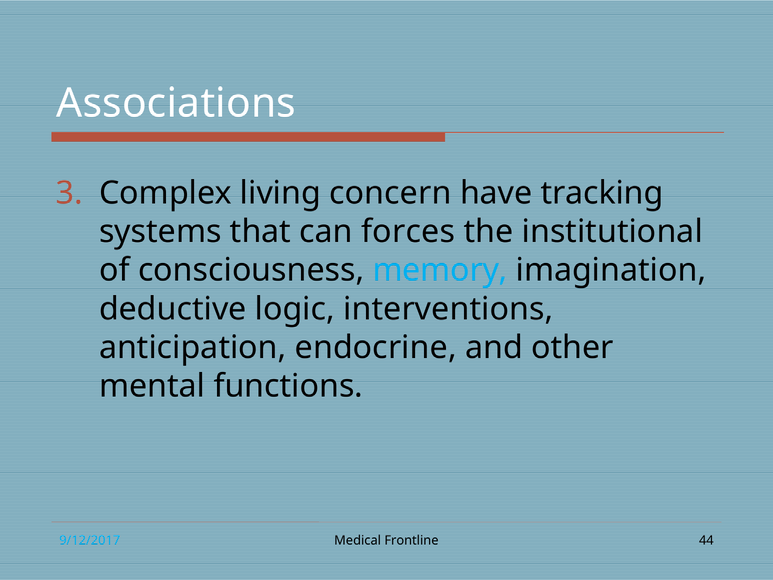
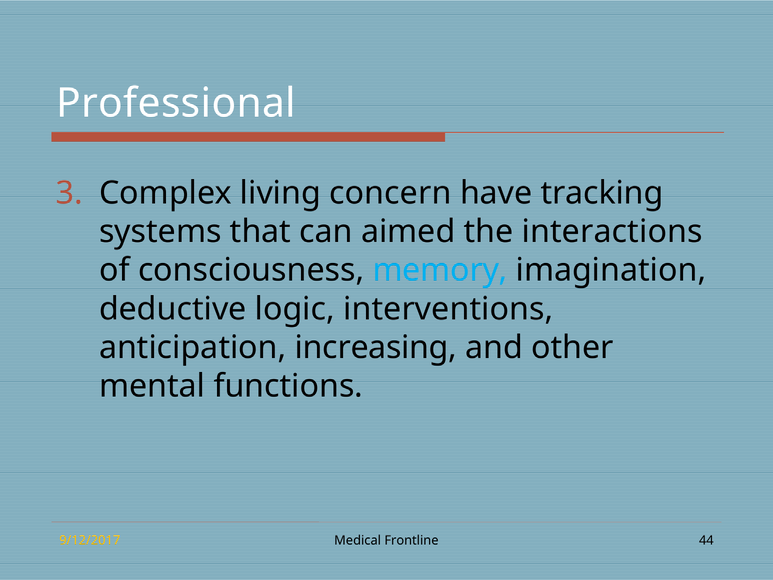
Associations: Associations -> Professional
forces: forces -> aimed
institutional: institutional -> interactions
endocrine: endocrine -> increasing
9/12/2017 colour: light blue -> yellow
